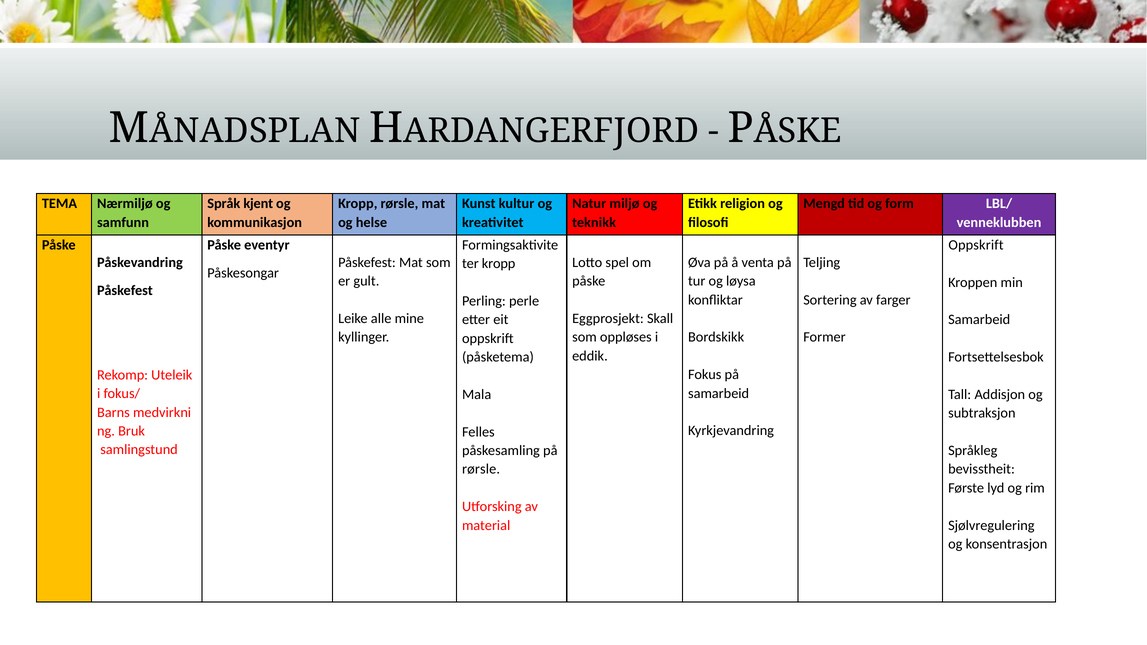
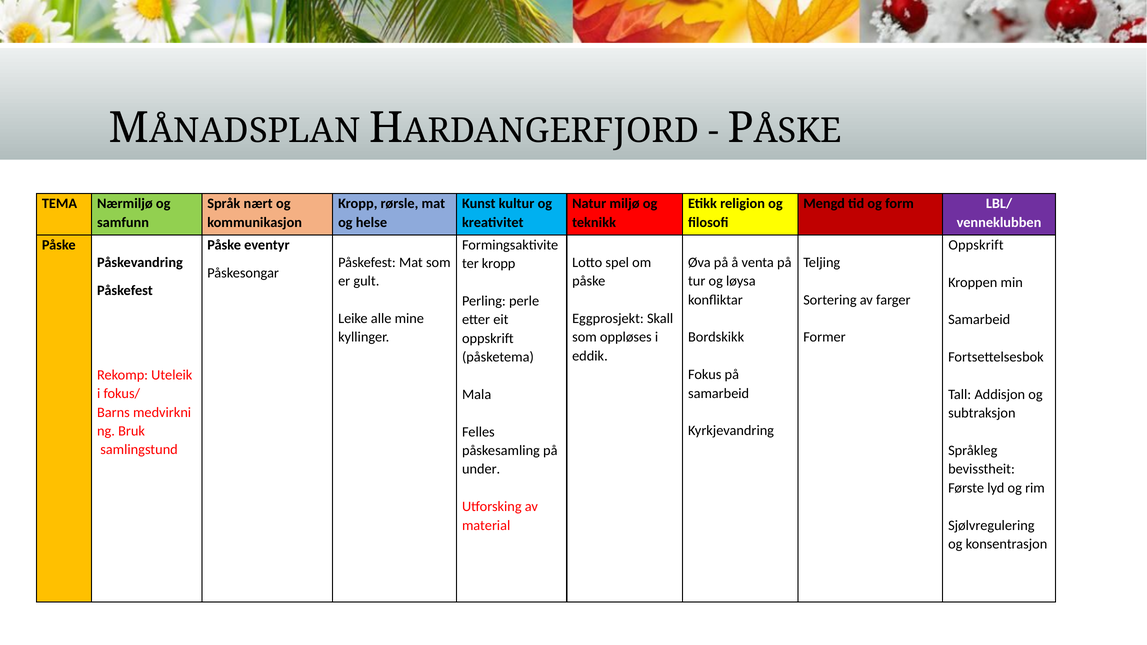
kjent: kjent -> nært
rørsle at (481, 469): rørsle -> under
